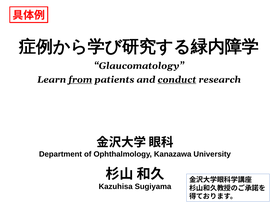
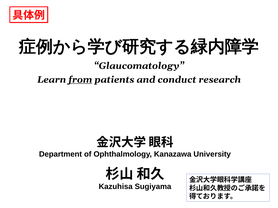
conduct underline: present -> none
